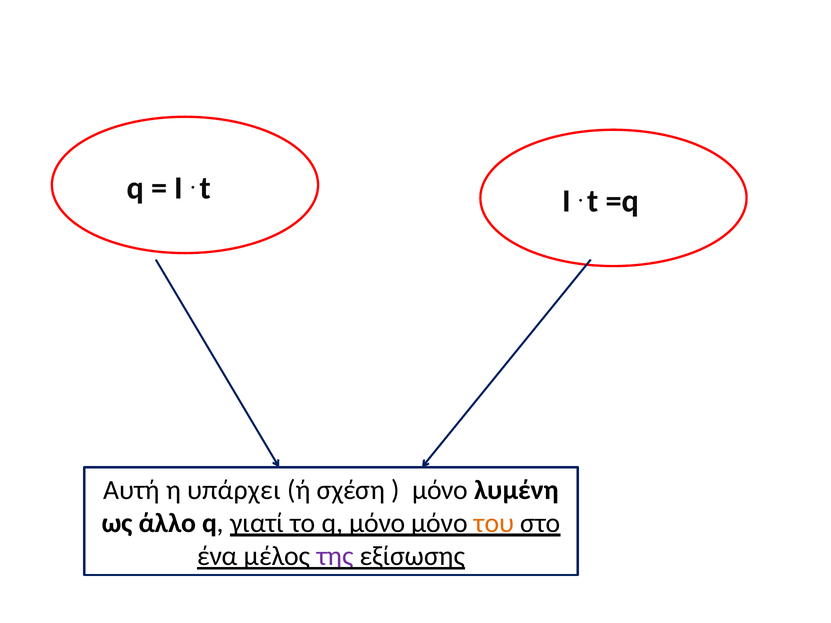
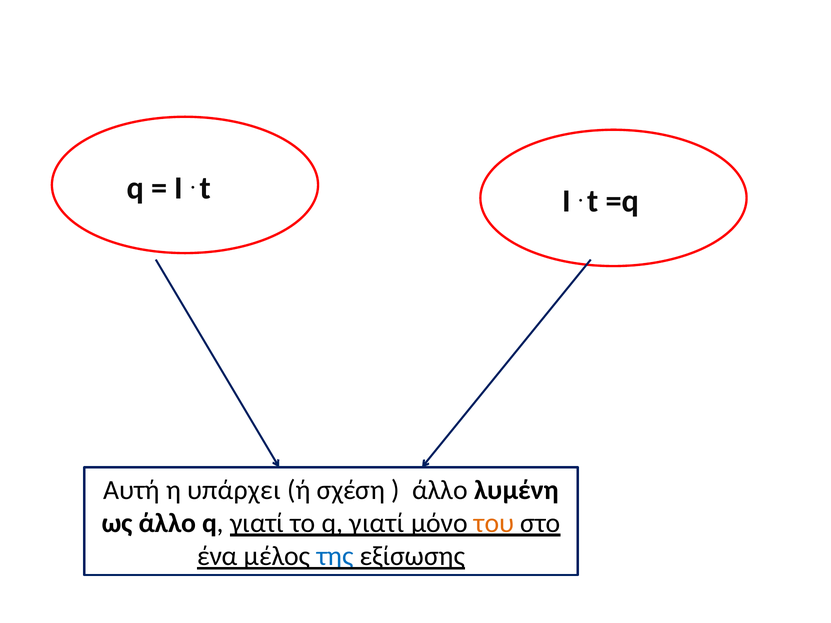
μόνο at (440, 490): μόνο -> άλλο
το q μόνο: μόνο -> γιατί
της colour: purple -> blue
